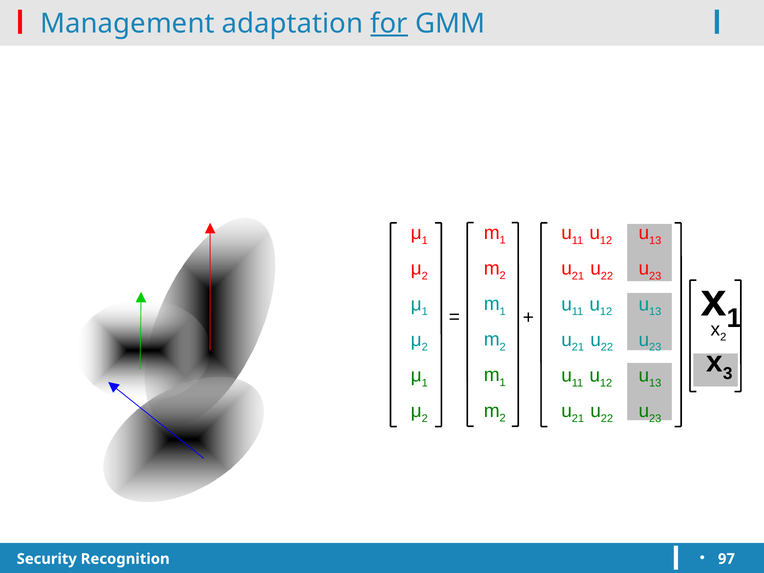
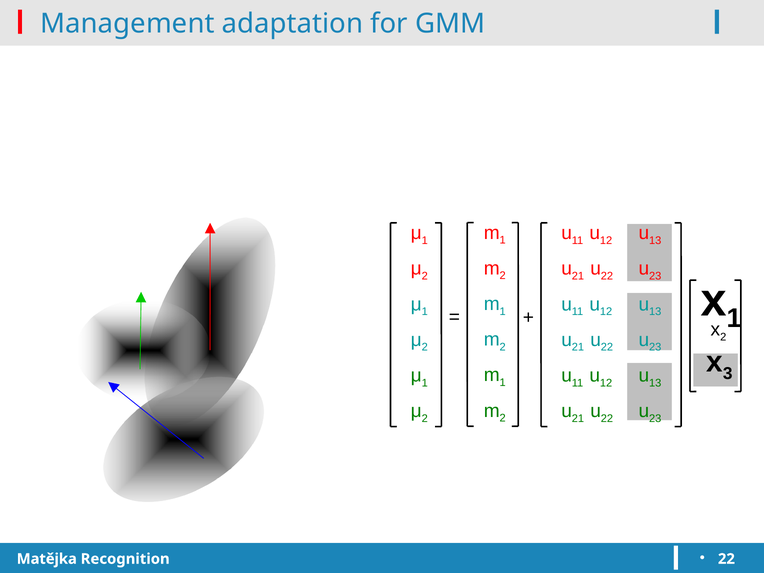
for underline: present -> none
Security: Security -> Matějka
97 at (726, 559): 97 -> 22
